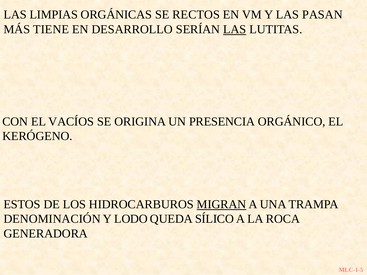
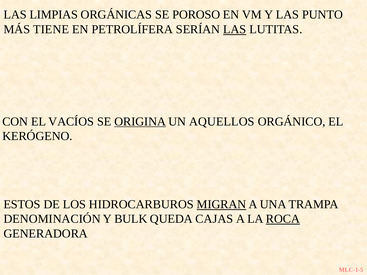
RECTOS: RECTOS -> POROSO
PASAN: PASAN -> PUNTO
DESARROLLO: DESARROLLO -> PETROLÍFERA
ORIGINA underline: none -> present
PRESENCIA: PRESENCIA -> AQUELLOS
LODO: LODO -> BULK
SÍLICO: SÍLICO -> CAJAS
ROCA underline: none -> present
